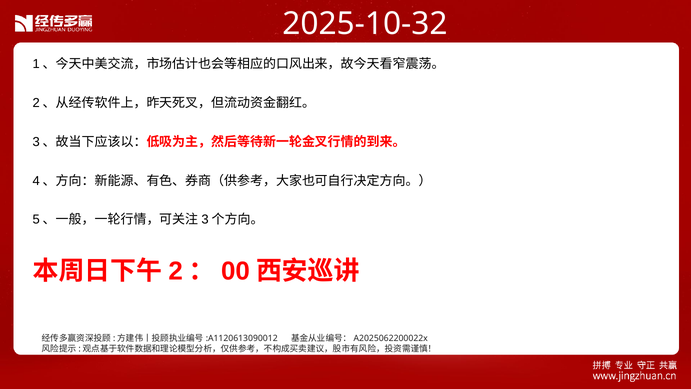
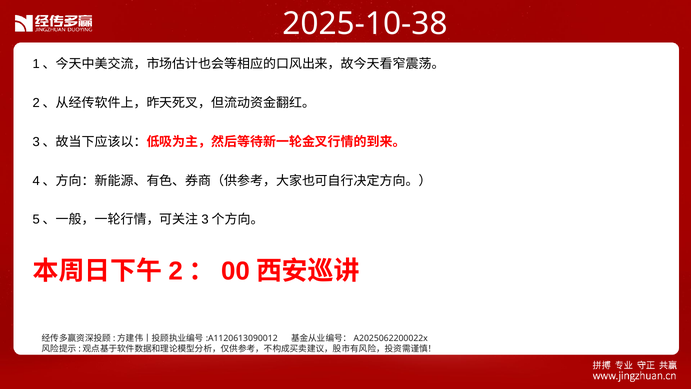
2025-10-32: 2025-10-32 -> 2025-10-38
